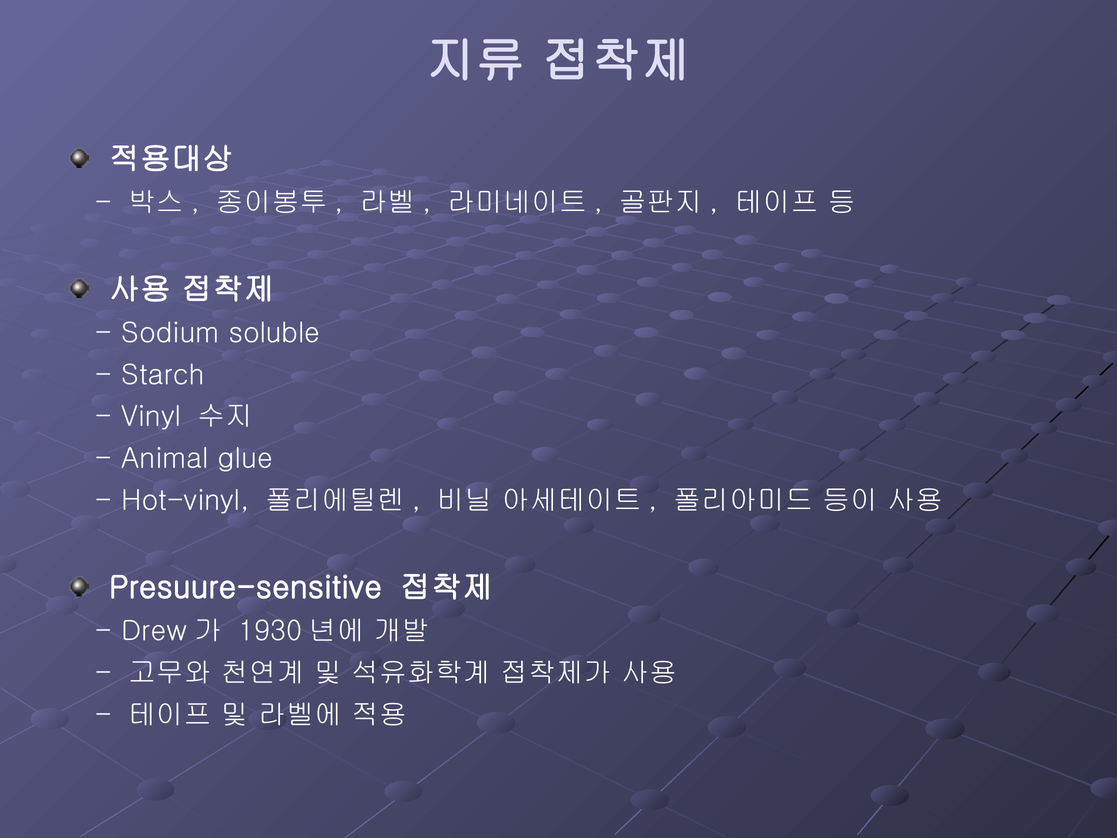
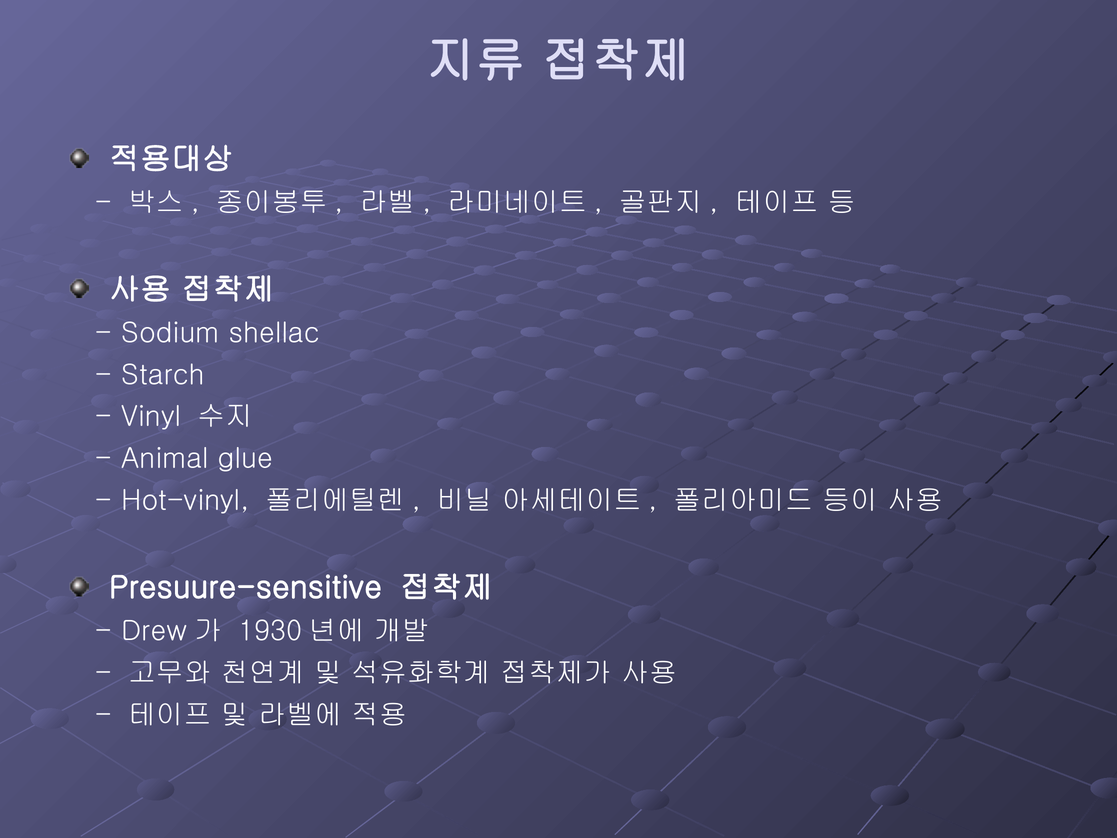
soluble: soluble -> shellac
